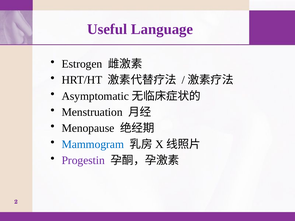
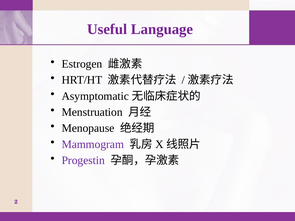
Mammogram colour: blue -> purple
